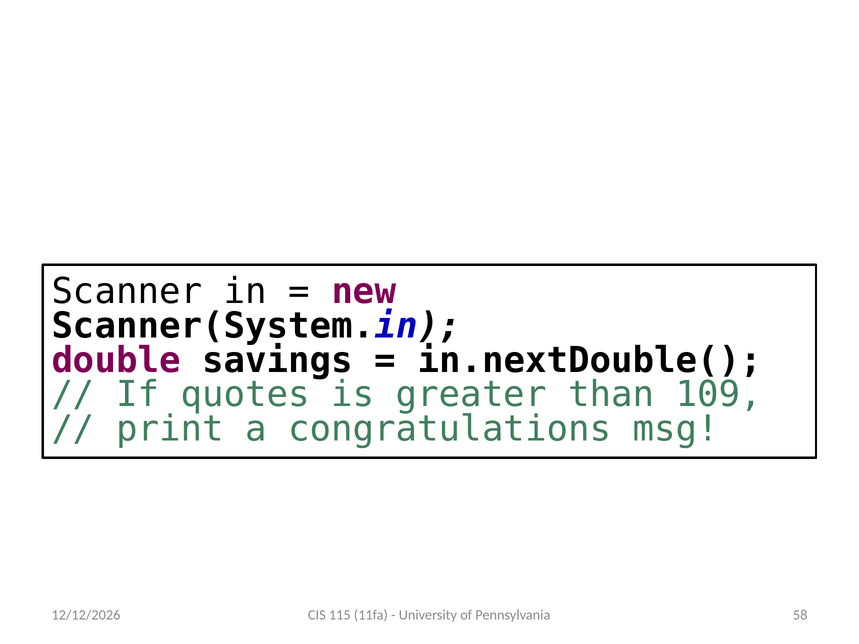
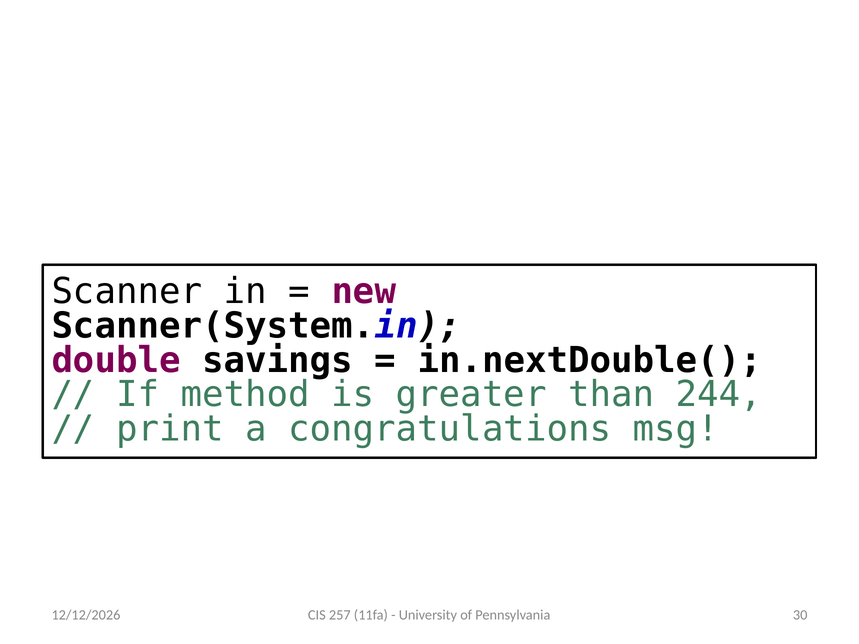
quotes: quotes -> method
109: 109 -> 244
115: 115 -> 257
58: 58 -> 30
